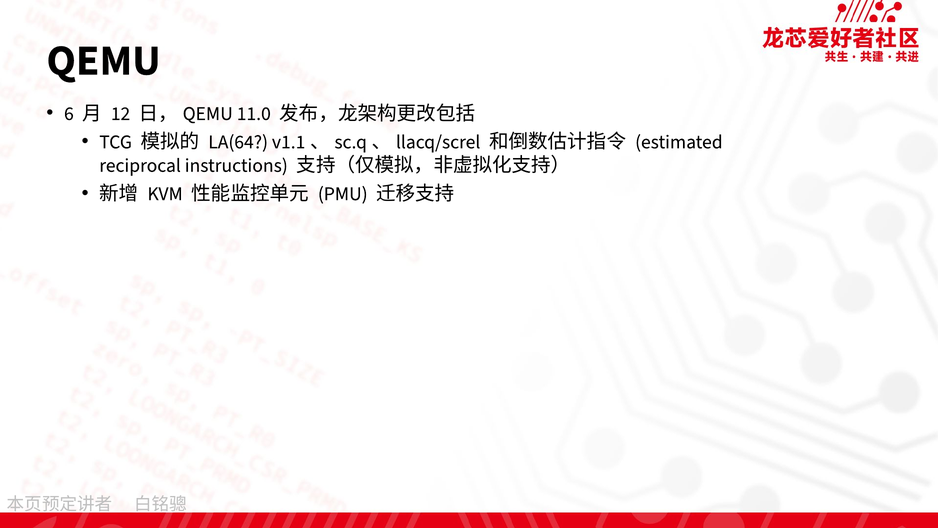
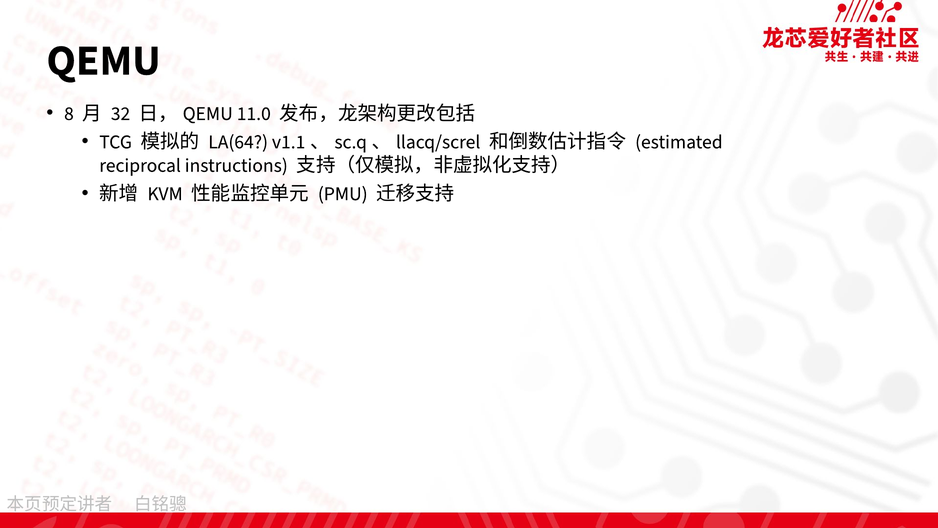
6: 6 -> 8
12: 12 -> 32
